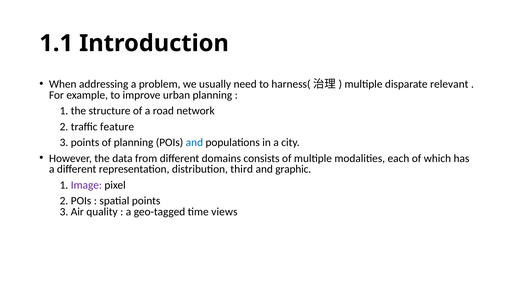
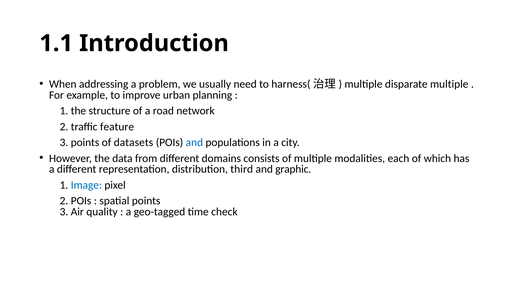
disparate relevant: relevant -> multiple
of planning: planning -> datasets
Image colour: purple -> blue
views: views -> check
